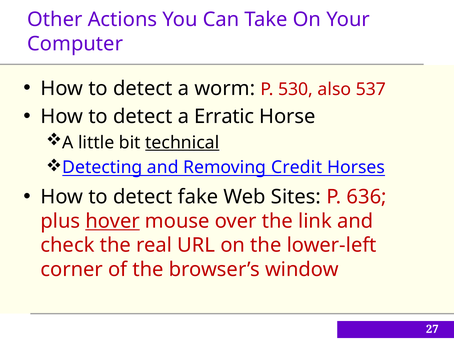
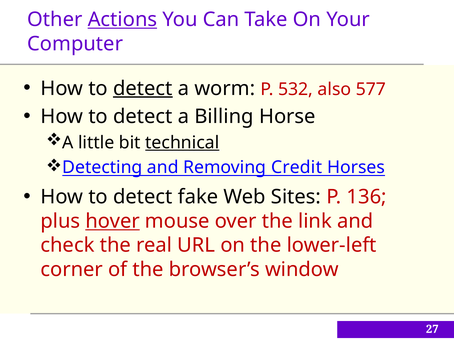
Actions underline: none -> present
detect at (143, 88) underline: none -> present
530: 530 -> 532
537: 537 -> 577
Erratic: Erratic -> Billing
636: 636 -> 136
